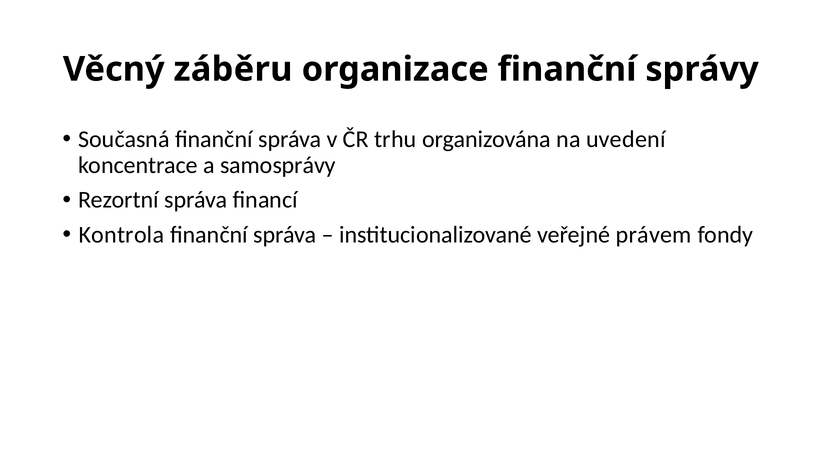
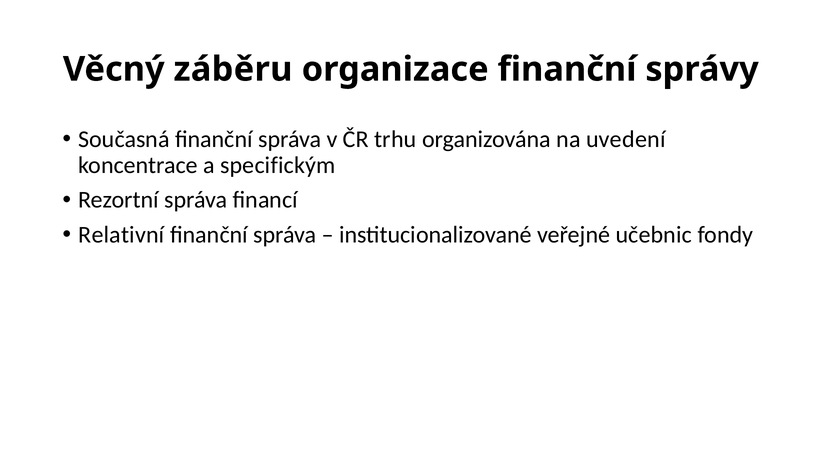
samosprávy: samosprávy -> specifickým
Kontrola: Kontrola -> Relativní
právem: právem -> učebnic
